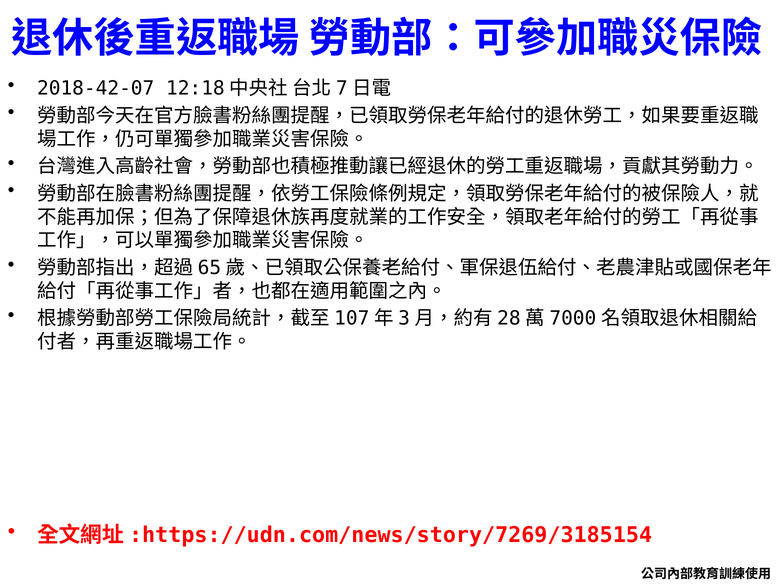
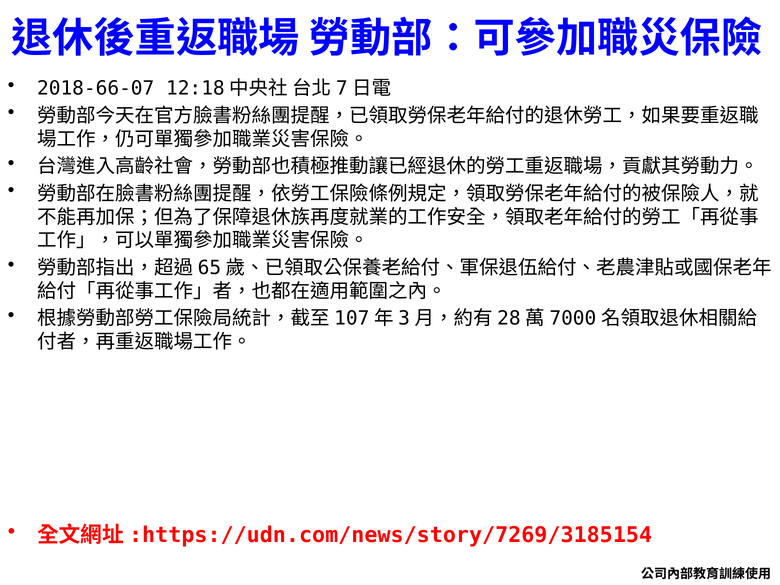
2018-42-07: 2018-42-07 -> 2018-66-07
